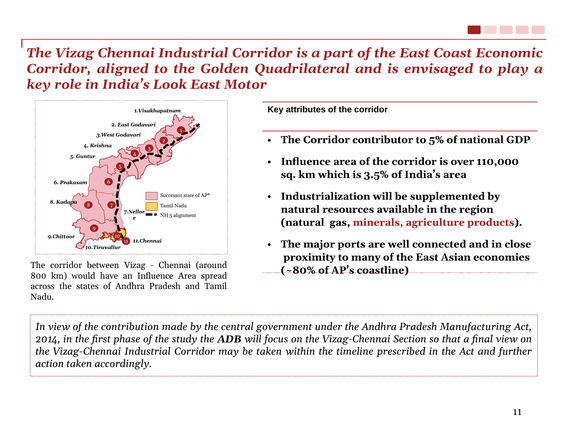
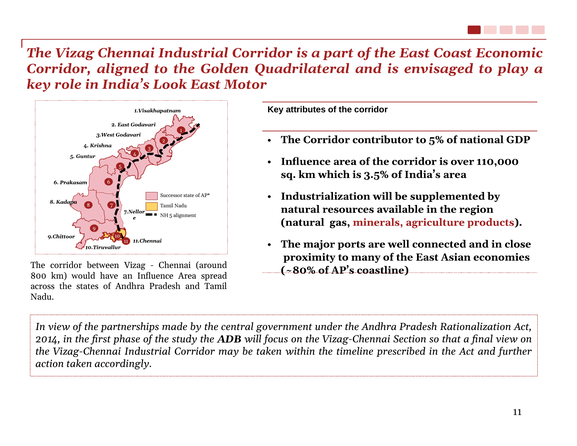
contribution: contribution -> partnerships
Manufacturing: Manufacturing -> Rationalization
